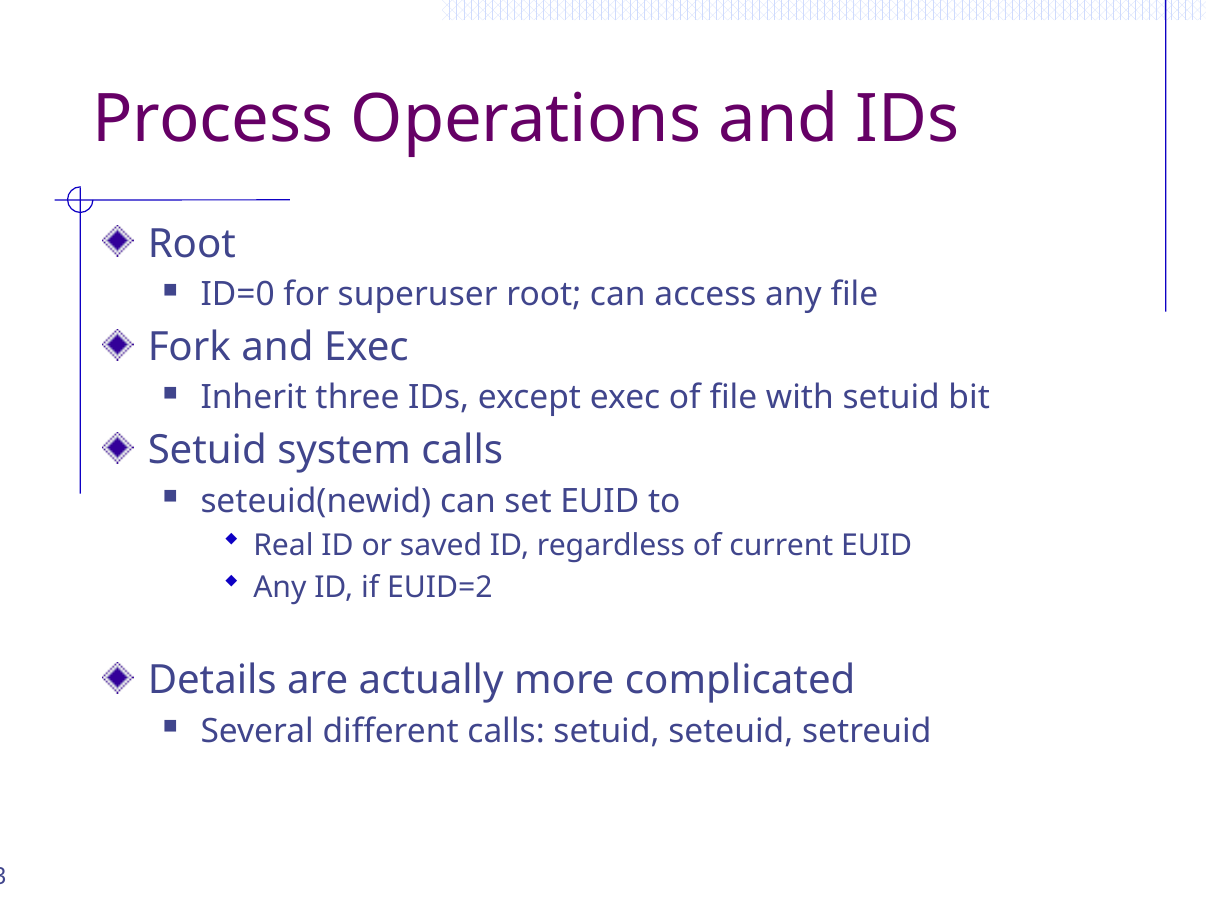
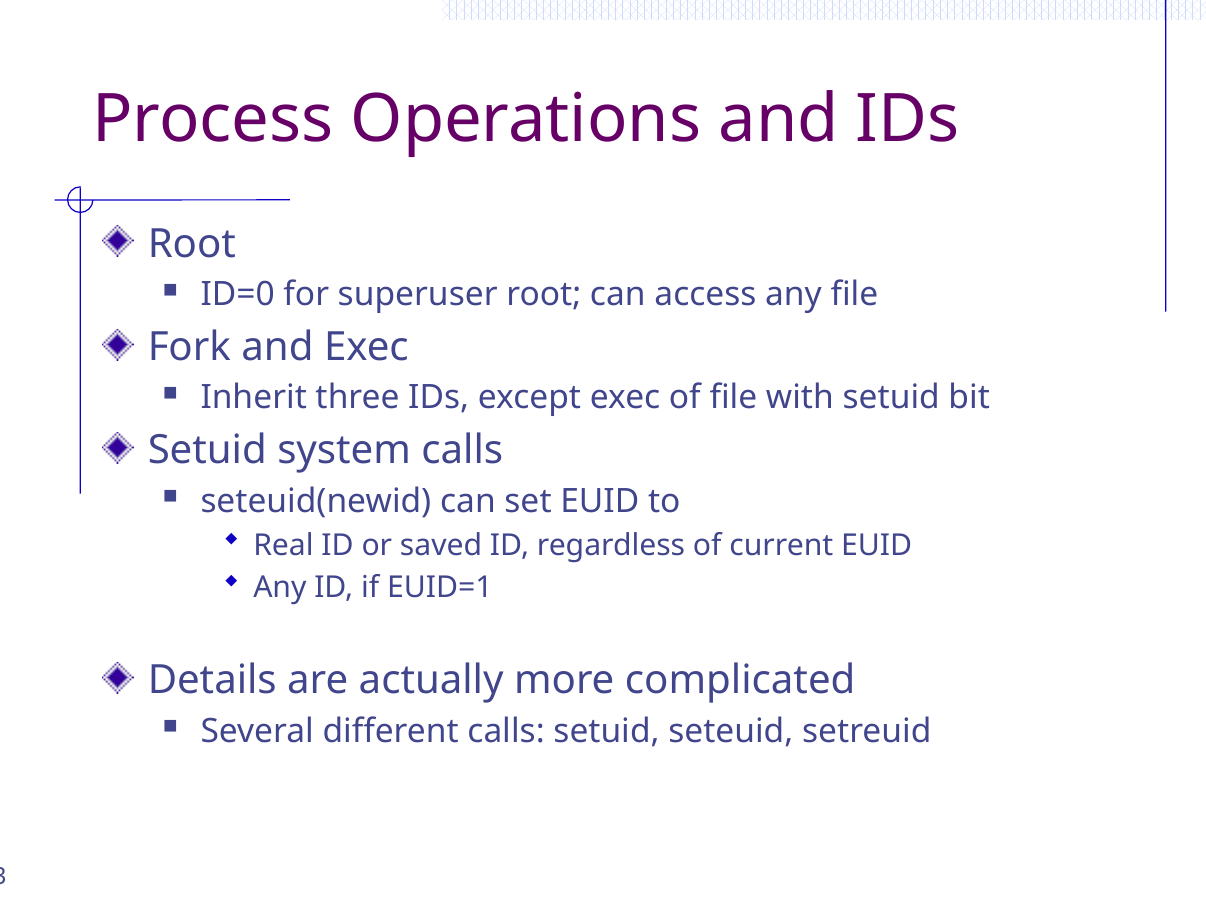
EUID=2: EUID=2 -> EUID=1
